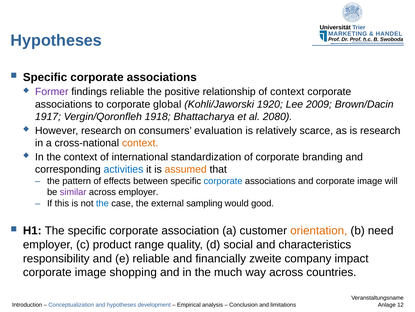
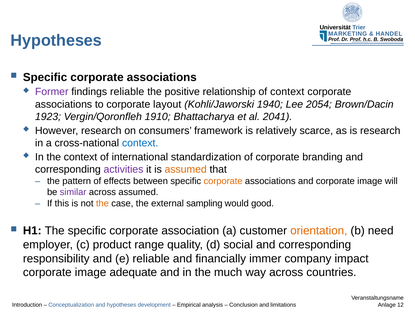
global: global -> layout
1920: 1920 -> 1940
2009: 2009 -> 2054
1917: 1917 -> 1923
1918: 1918 -> 1910
2080: 2080 -> 2041
evaluation: evaluation -> framework
context at (140, 143) colour: orange -> blue
activities colour: blue -> purple
corporate at (223, 181) colour: blue -> orange
across employer: employer -> assumed
the at (102, 203) colour: blue -> orange
social and characteristics: characteristics -> corresponding
zweite: zweite -> immer
shopping: shopping -> adequate
